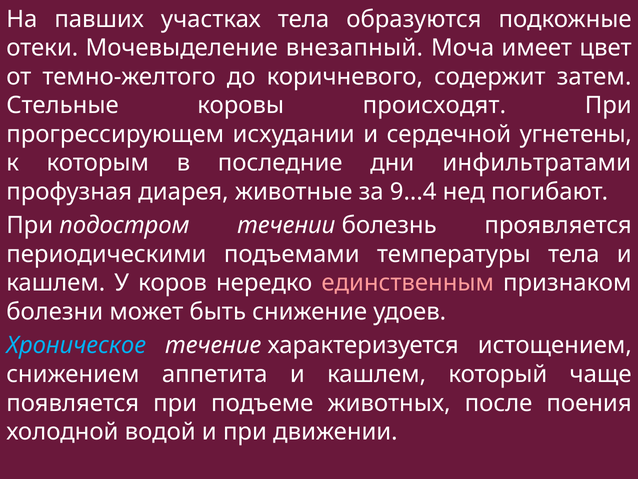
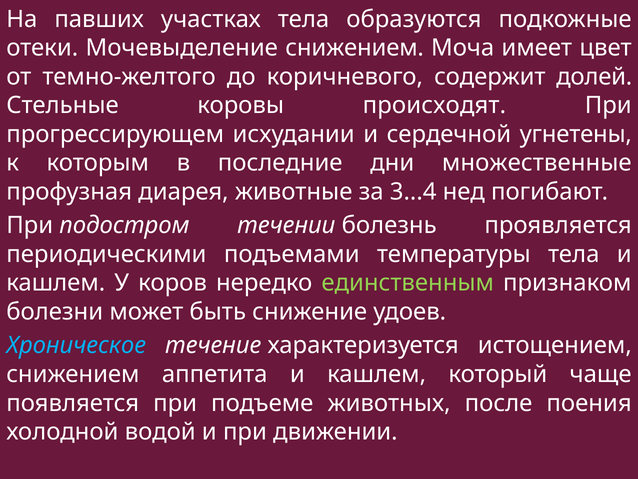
Мочевыделение внезапный: внезапный -> снижением
затем: затем -> долей
инфильтратами: инфильтратами -> множественные
9...4: 9...4 -> 3...4
единственным colour: pink -> light green
